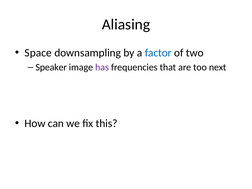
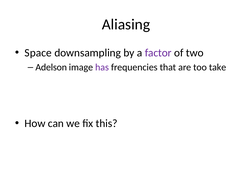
factor colour: blue -> purple
Speaker: Speaker -> Adelson
next: next -> take
